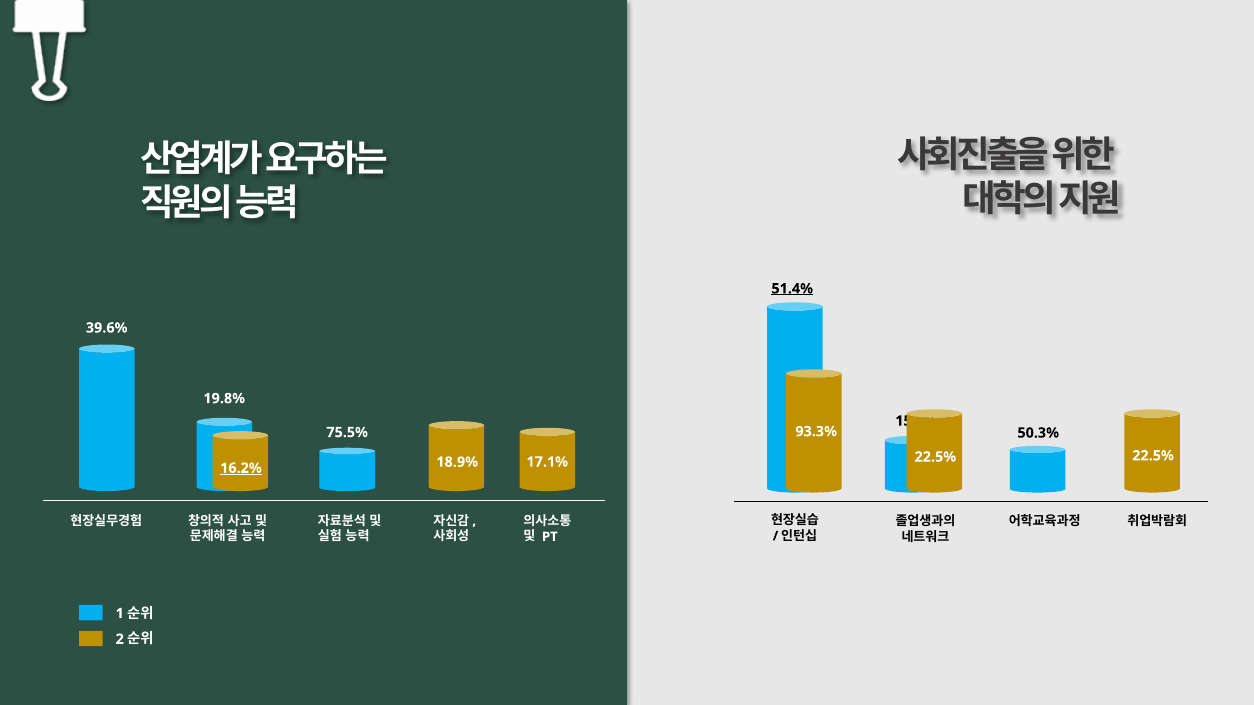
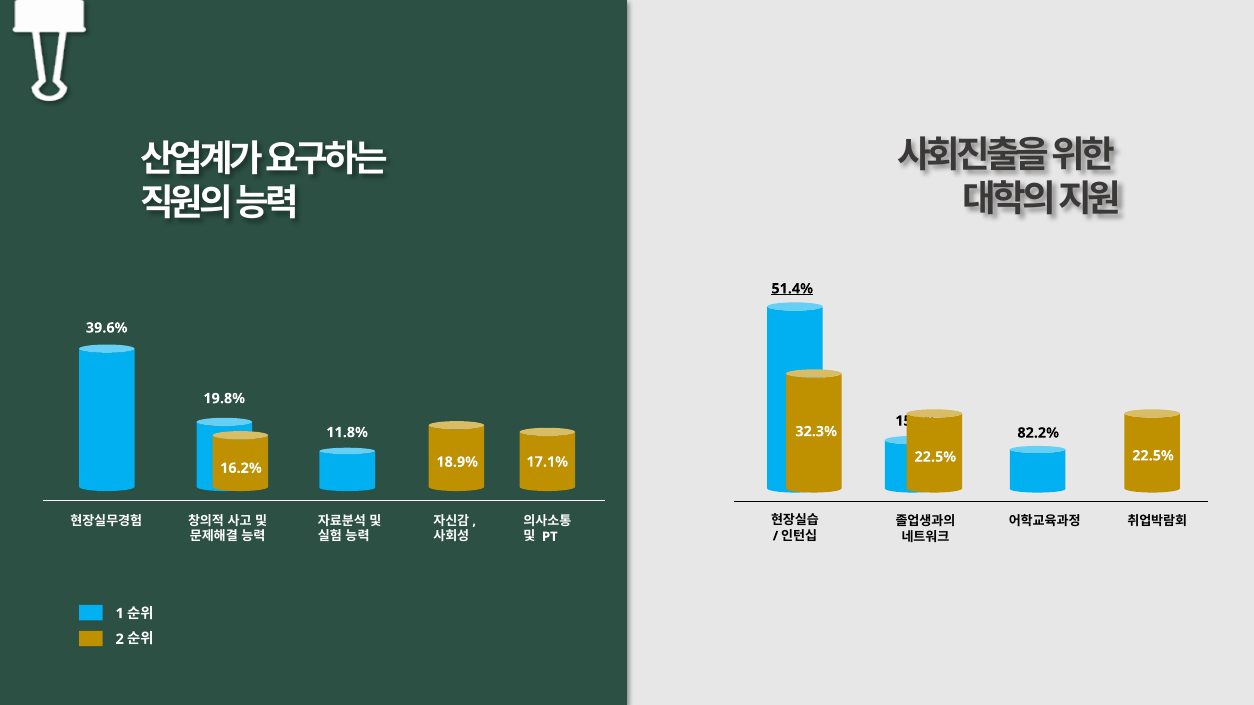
93.3%: 93.3% -> 32.3%
75.5%: 75.5% -> 11.8%
50.3%: 50.3% -> 82.2%
16.2% underline: present -> none
